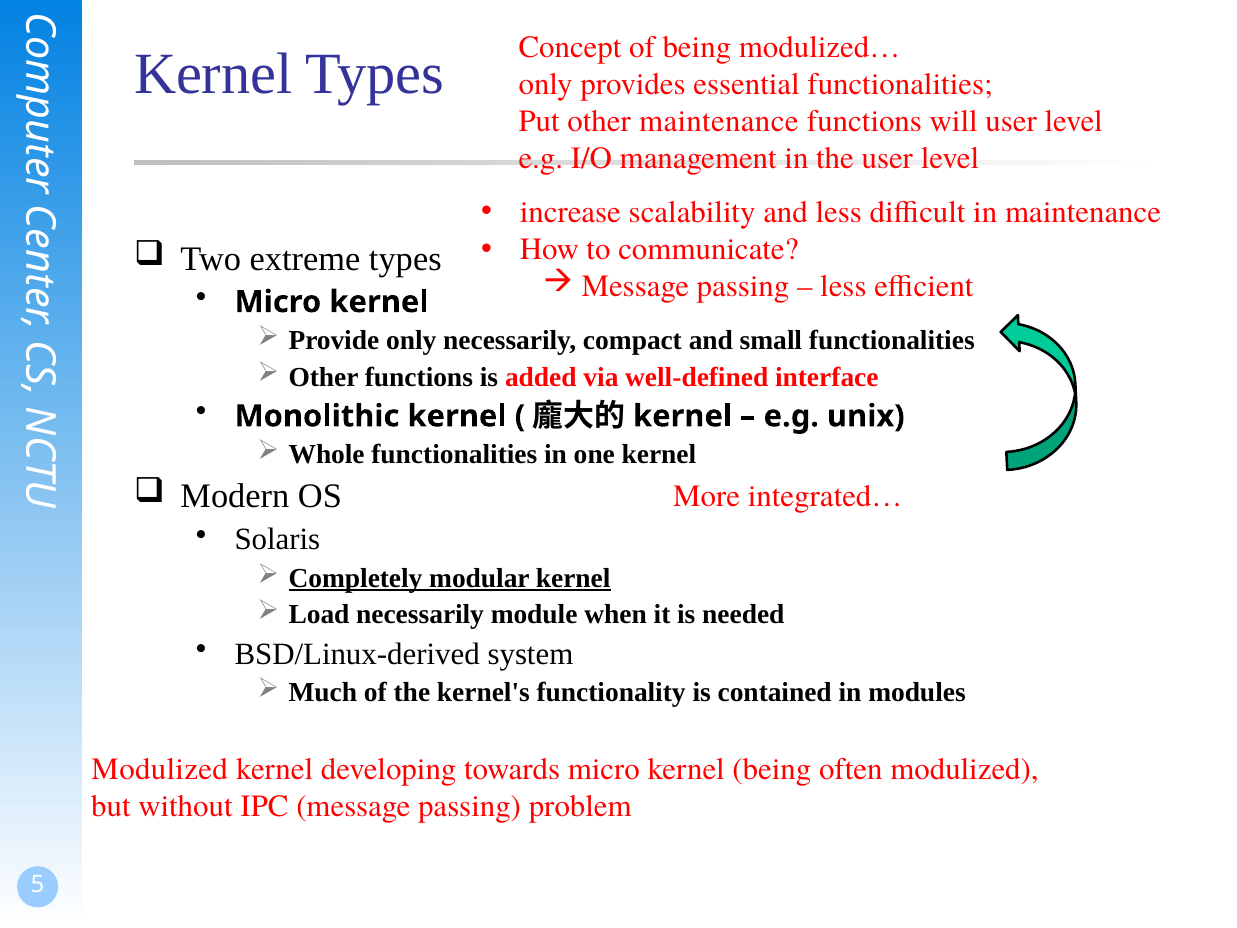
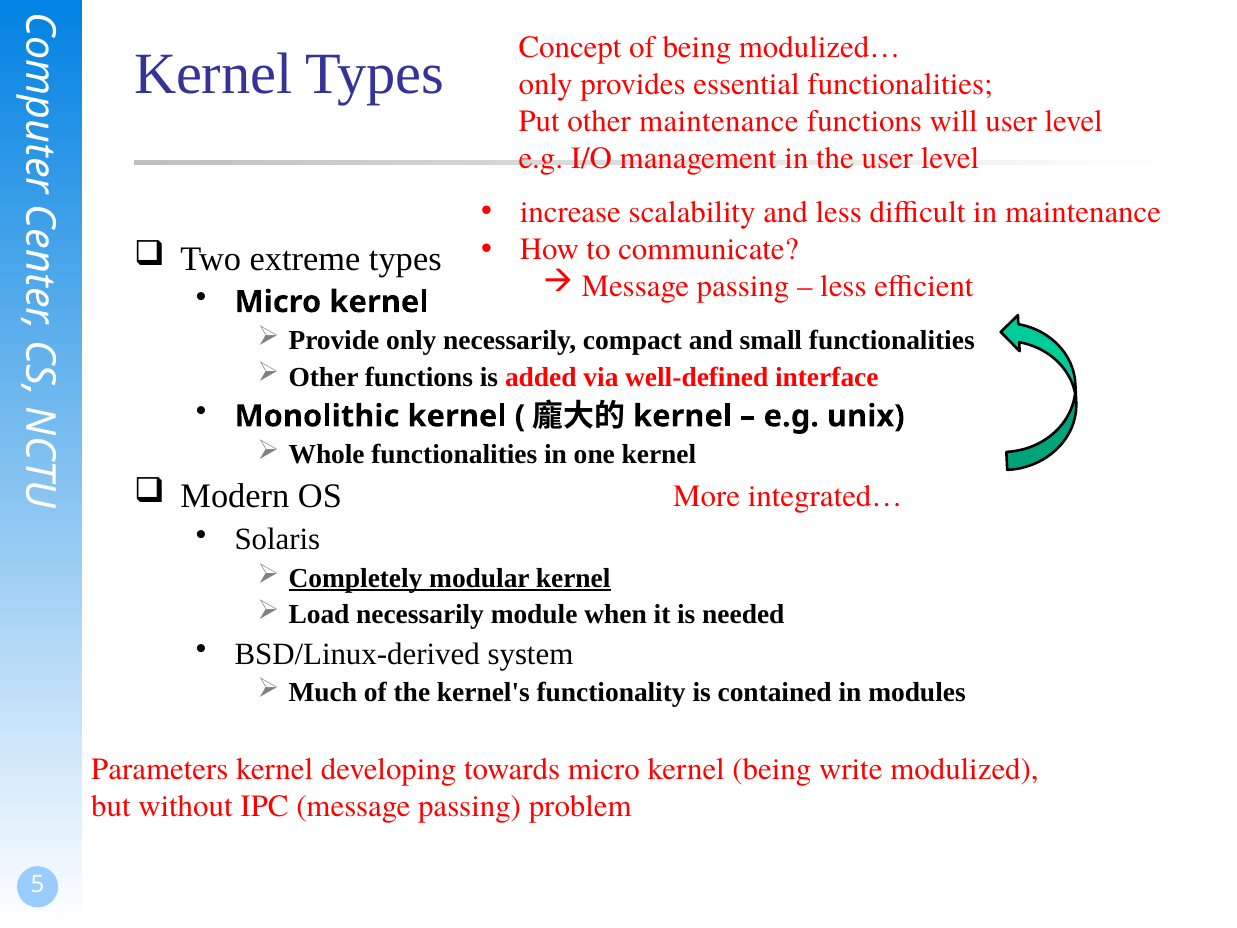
Modulized at (160, 769): Modulized -> Parameters
often: often -> write
